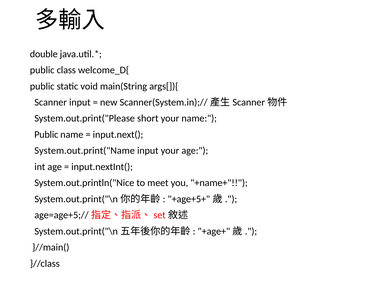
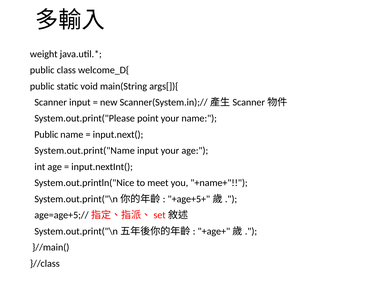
double: double -> weight
short: short -> point
